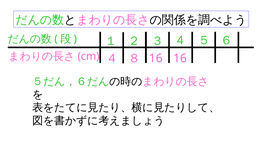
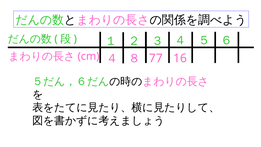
８ 16: 16 -> 77
